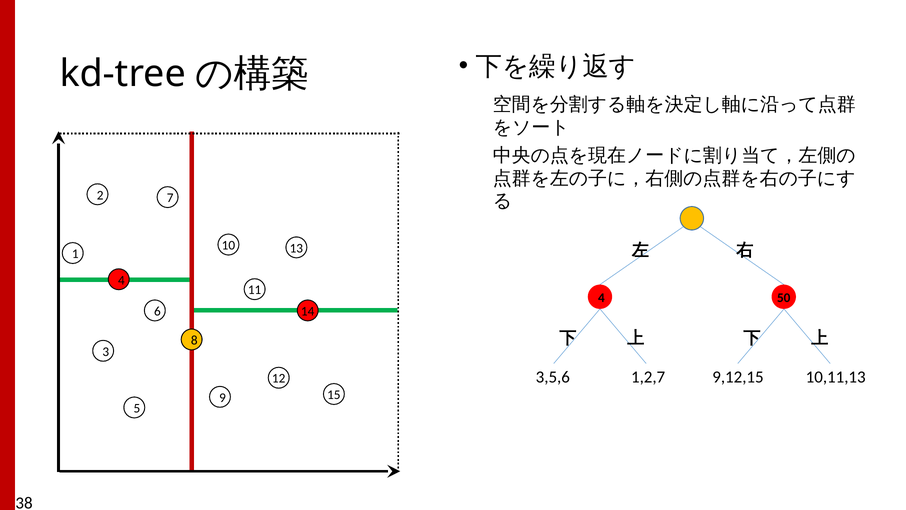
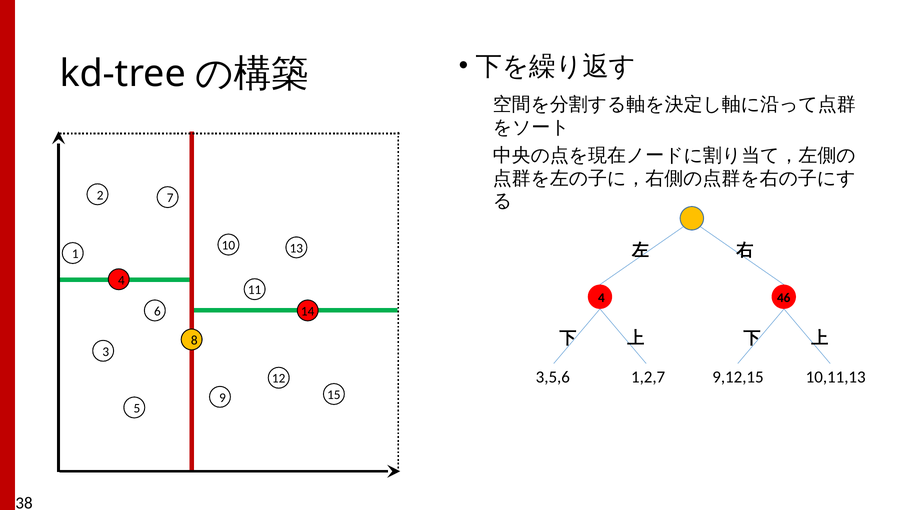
50: 50 -> 46
